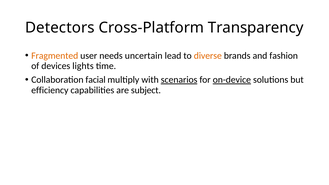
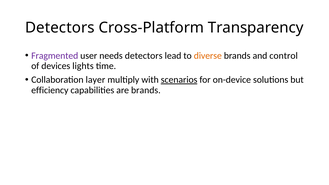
Fragmented colour: orange -> purple
needs uncertain: uncertain -> detectors
fashion: fashion -> control
facial: facial -> layer
on-device underline: present -> none
are subject: subject -> brands
